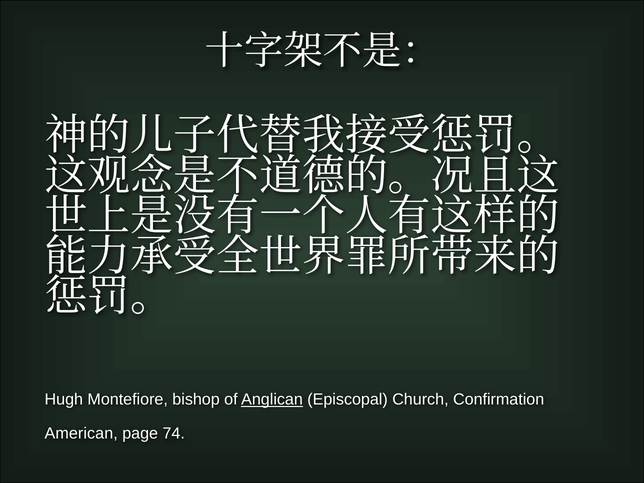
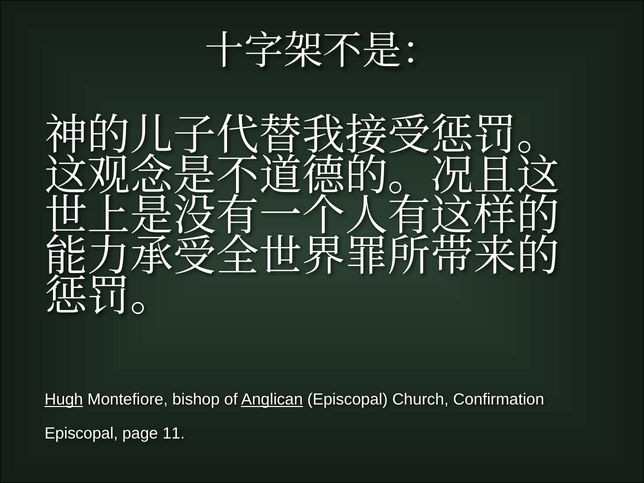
Hugh underline: none -> present
American at (81, 433): American -> Episcopal
74: 74 -> 11
